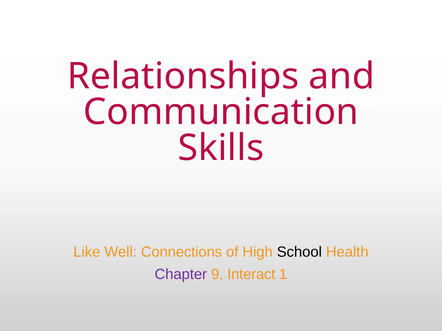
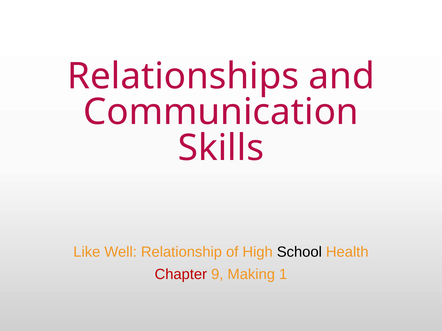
Connections: Connections -> Relationship
Chapter colour: purple -> red
Interact: Interact -> Making
